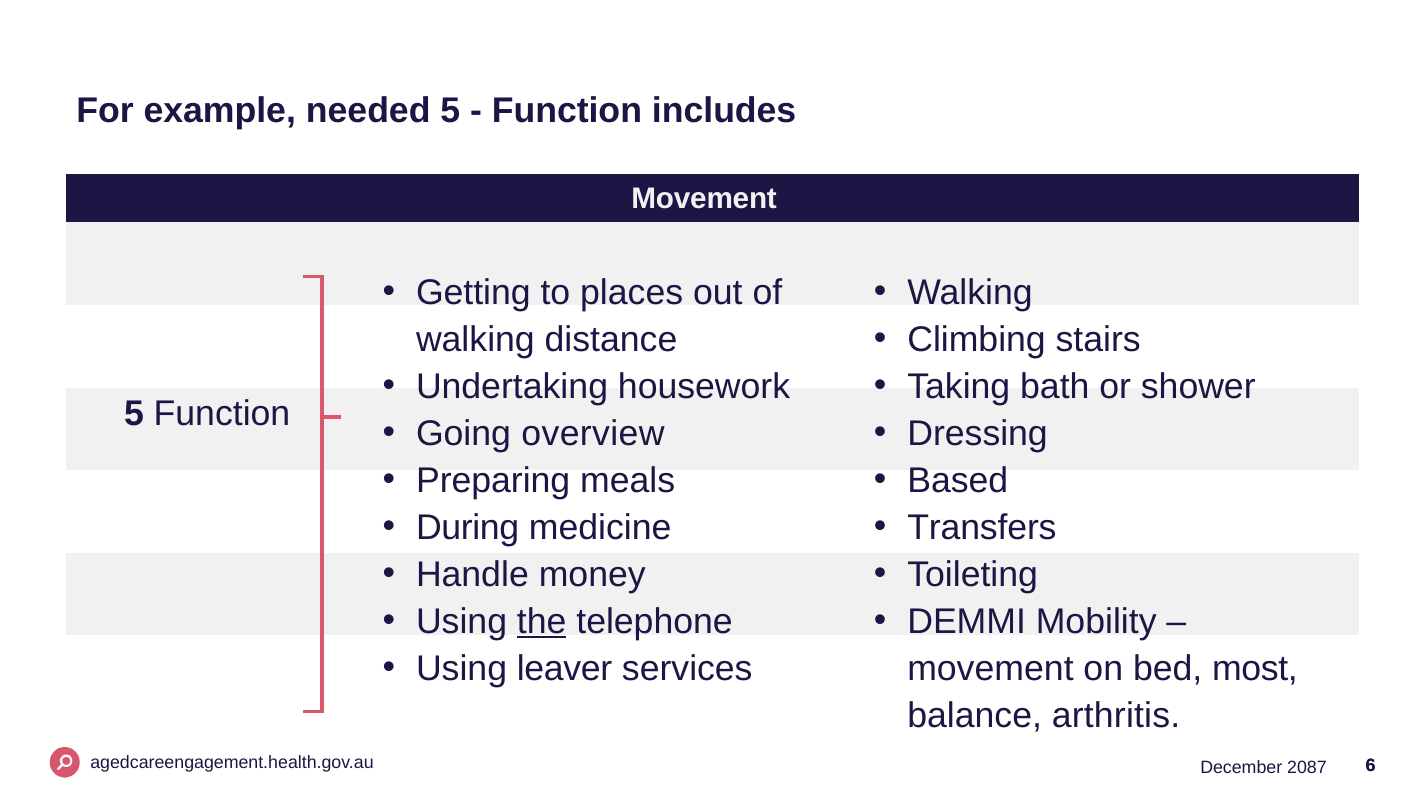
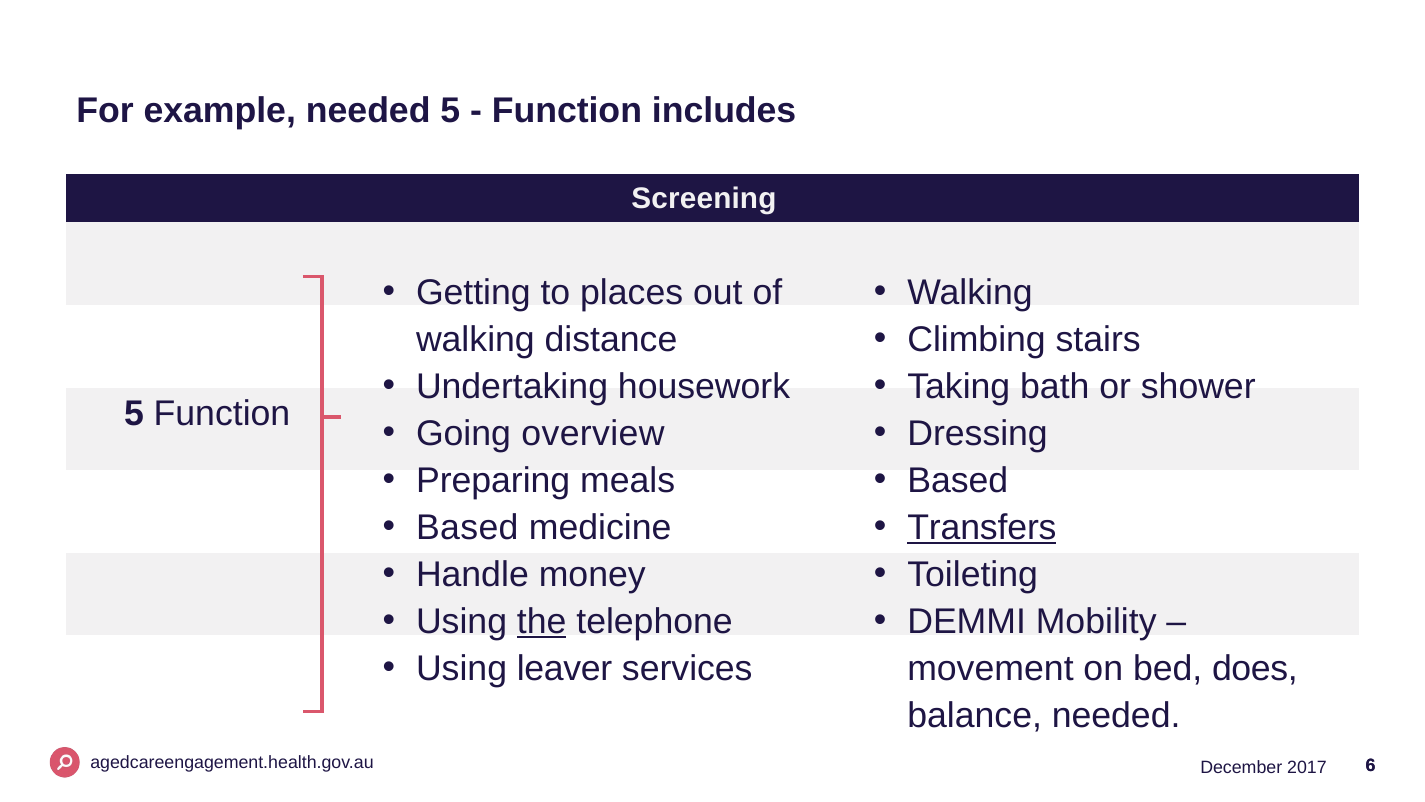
Movement at (704, 199): Movement -> Screening
During at (468, 527): During -> Based
Transfers underline: none -> present
most: most -> does
balance arthritis: arthritis -> needed
2087: 2087 -> 2017
